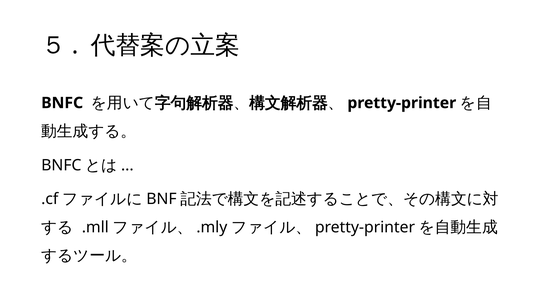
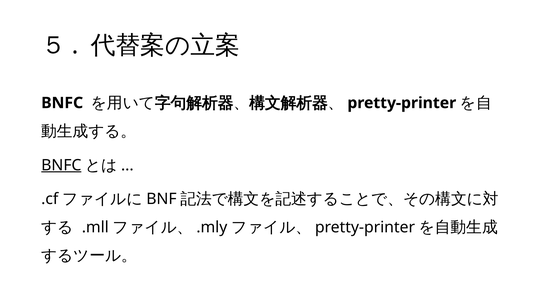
BNFC at (61, 165) underline: none -> present
